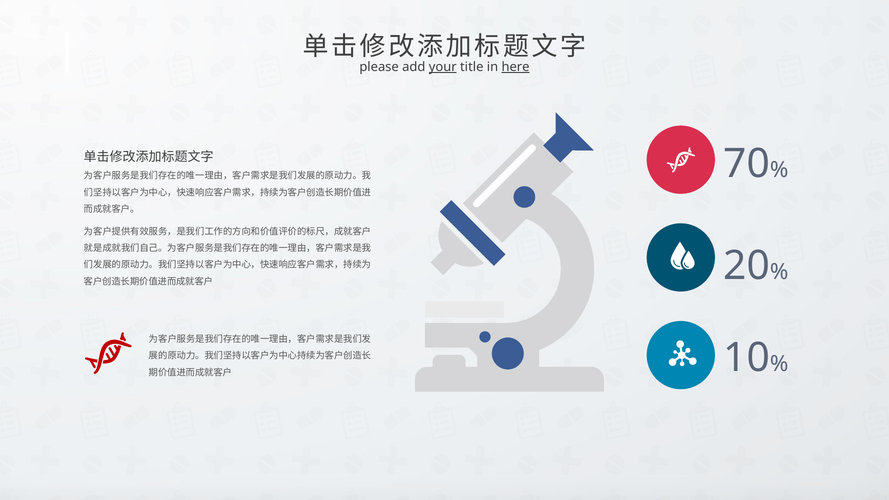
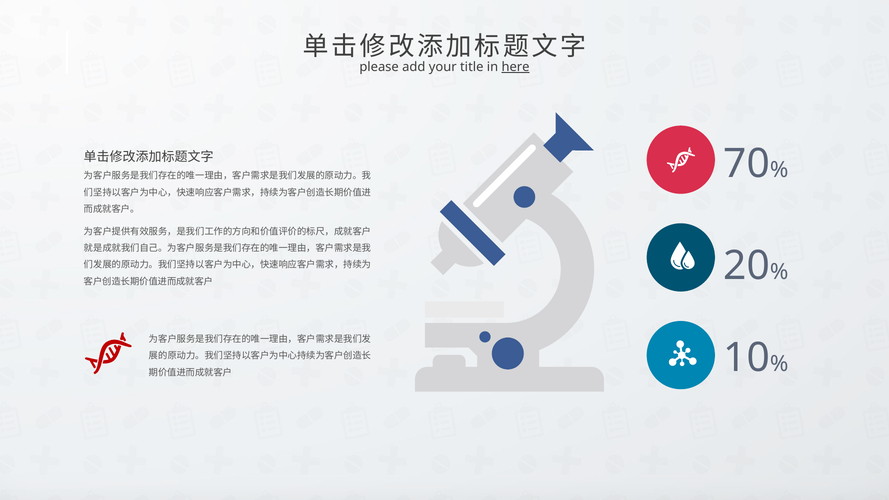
your underline: present -> none
